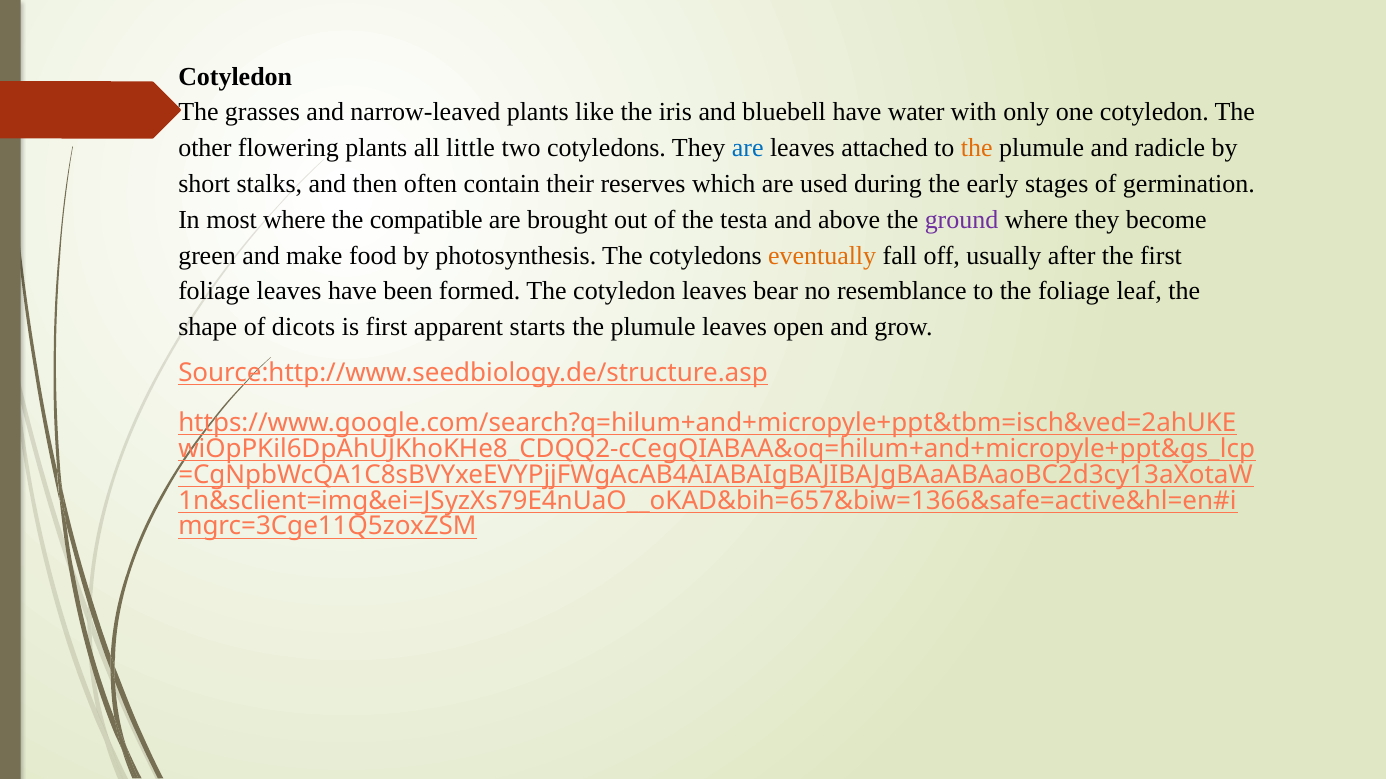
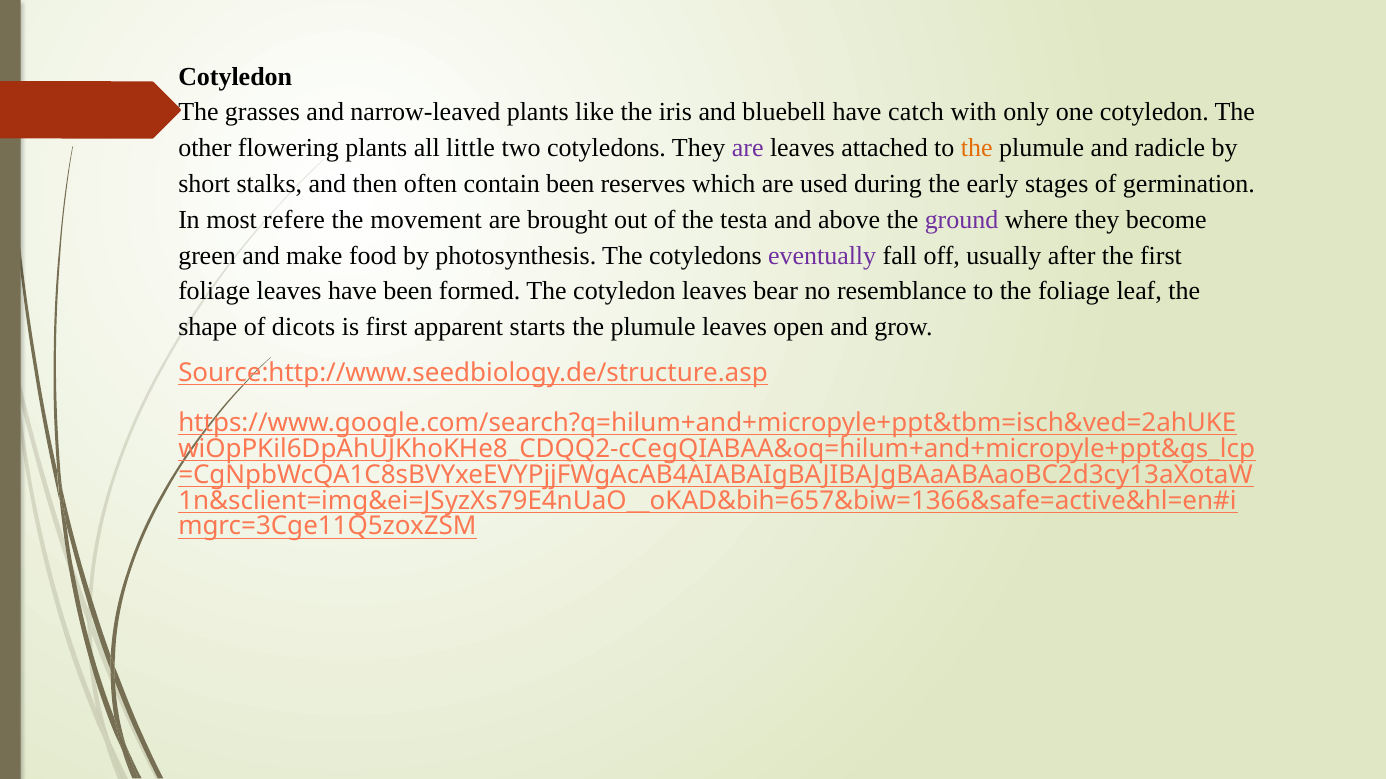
water: water -> catch
are at (748, 148) colour: blue -> purple
contain their: their -> been
most where: where -> refere
compatible: compatible -> movement
eventually colour: orange -> purple
